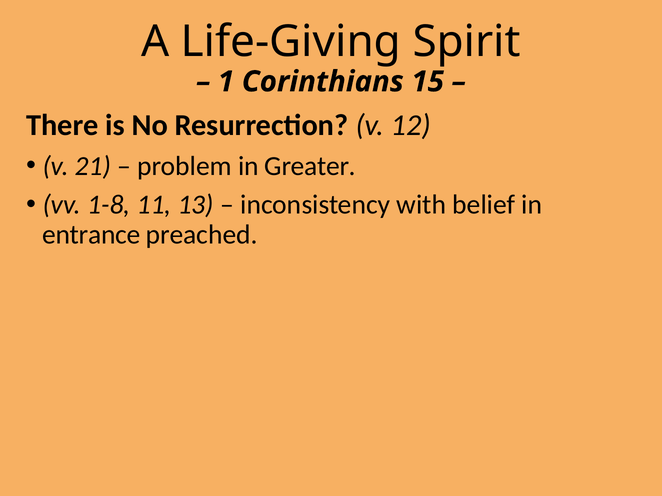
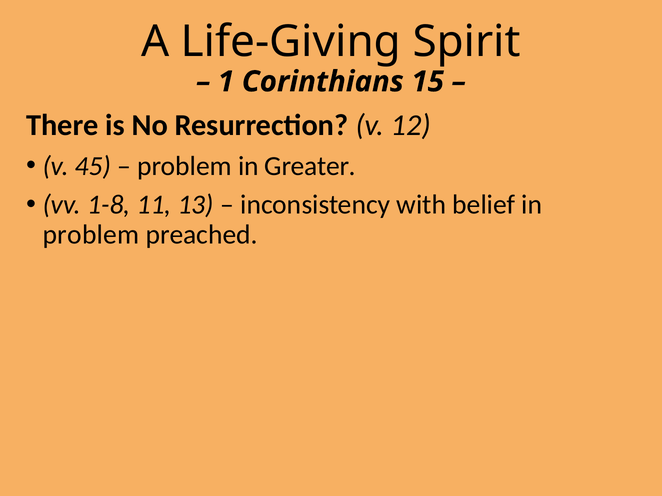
21: 21 -> 45
entrance at (91, 235): entrance -> problem
